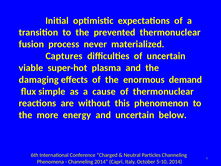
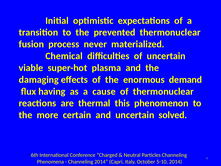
Captures: Captures -> Chemical
simple: simple -> having
without: without -> thermal
energy: energy -> certain
below: below -> solved
